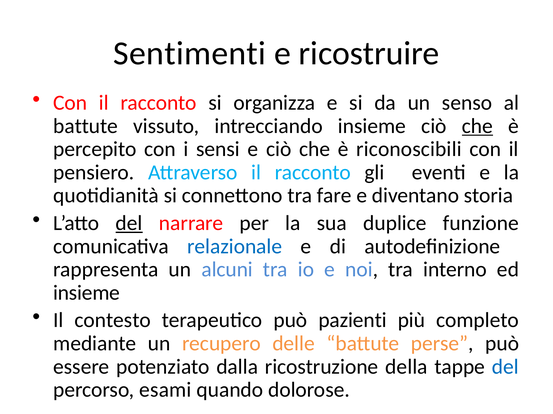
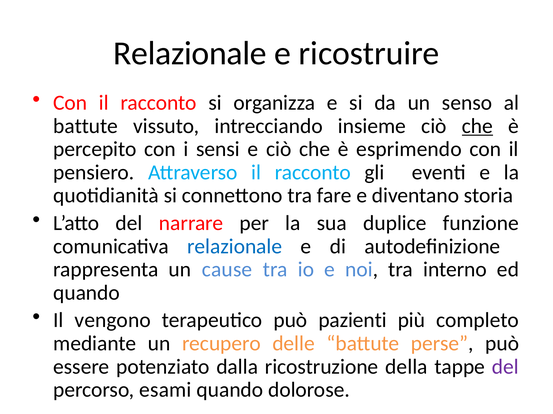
Sentimenti at (190, 54): Sentimenti -> Relazionale
riconoscibili: riconoscibili -> esprimendo
del at (129, 223) underline: present -> none
alcuni: alcuni -> cause
insieme at (87, 293): insieme -> quando
contesto: contesto -> vengono
del at (505, 367) colour: blue -> purple
